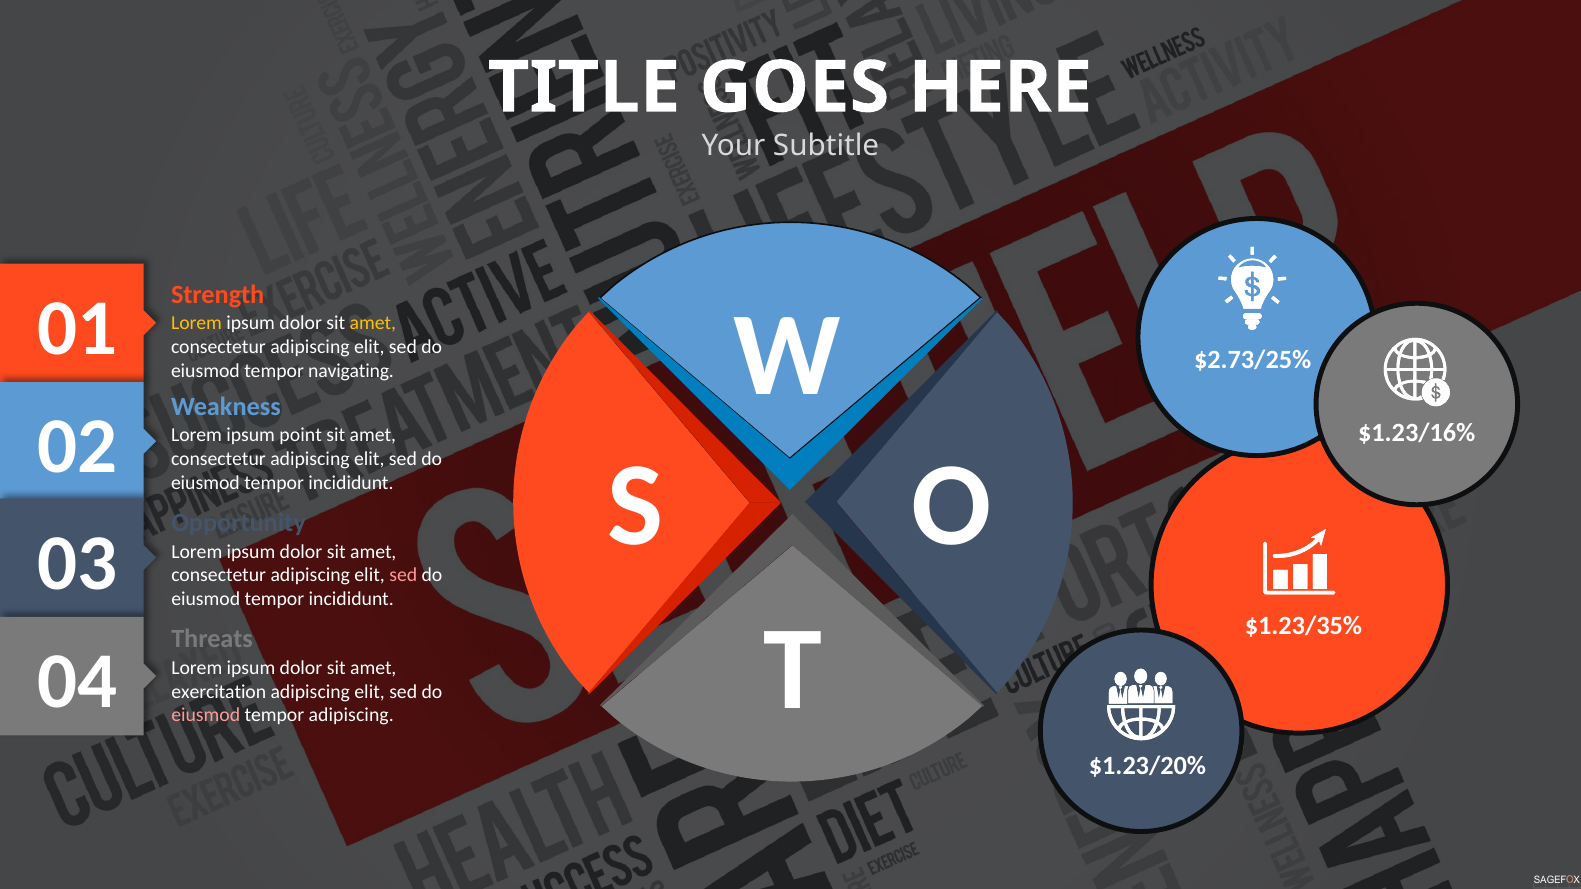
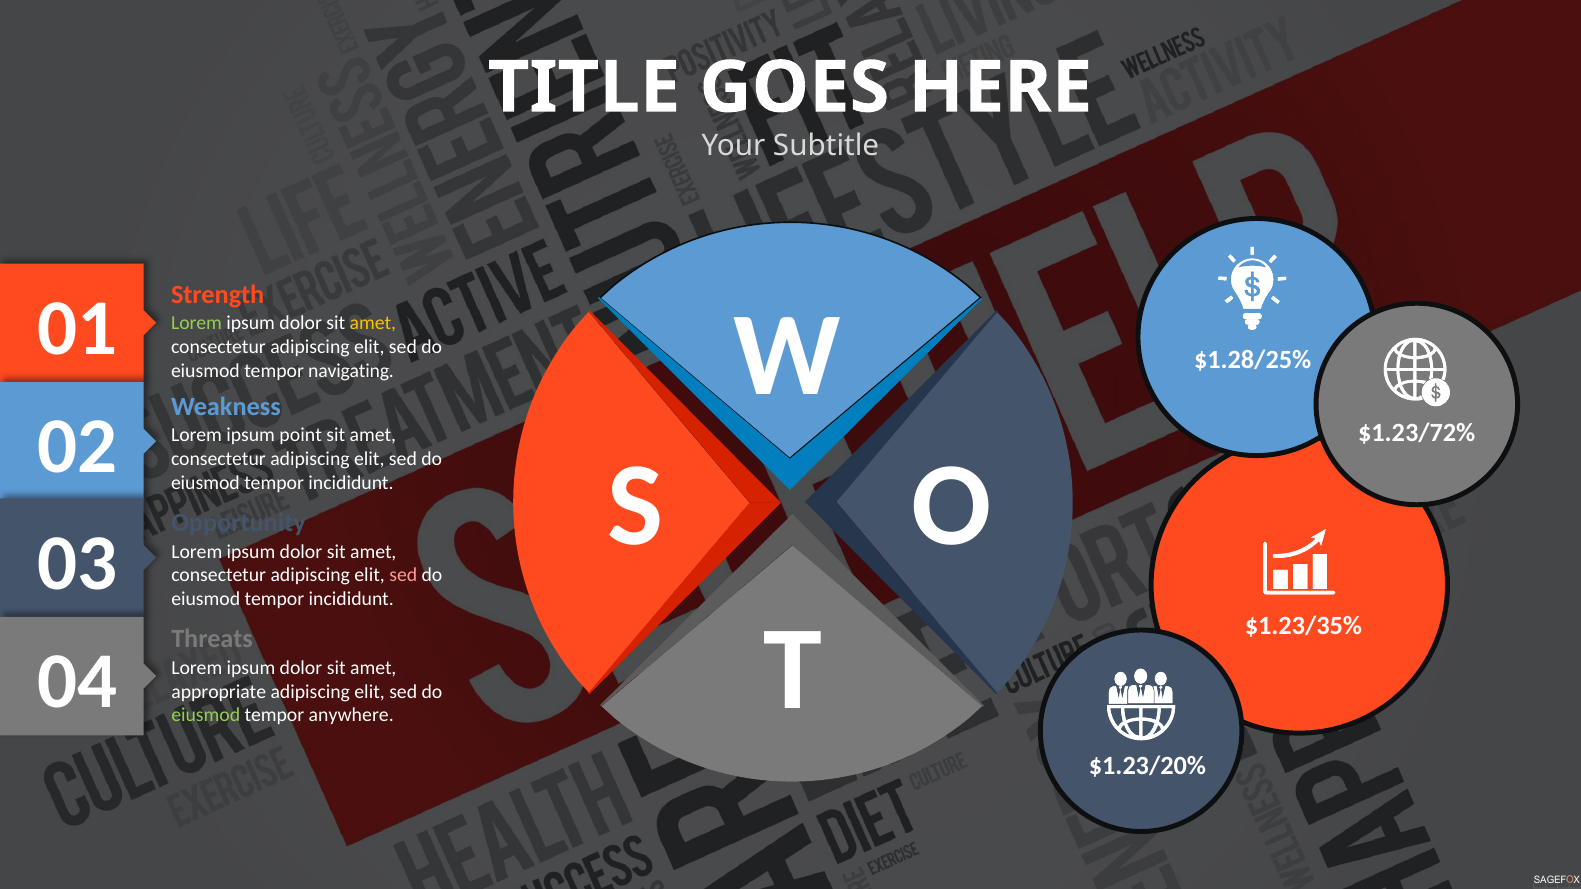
Lorem at (197, 324) colour: yellow -> light green
$2.73/25%: $2.73/25% -> $1.28/25%
$1.23/16%: $1.23/16% -> $1.23/72%
exercitation: exercitation -> appropriate
eiusmod at (206, 715) colour: pink -> light green
tempor adipiscing: adipiscing -> anywhere
